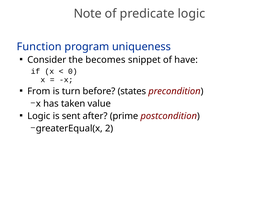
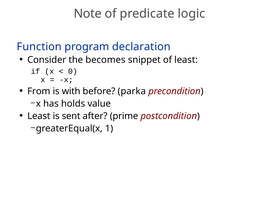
uniqueness: uniqueness -> declaration
of have: have -> least
turn: turn -> with
states: states -> parka
taken: taken -> holds
Logic at (39, 116): Logic -> Least
2: 2 -> 1
